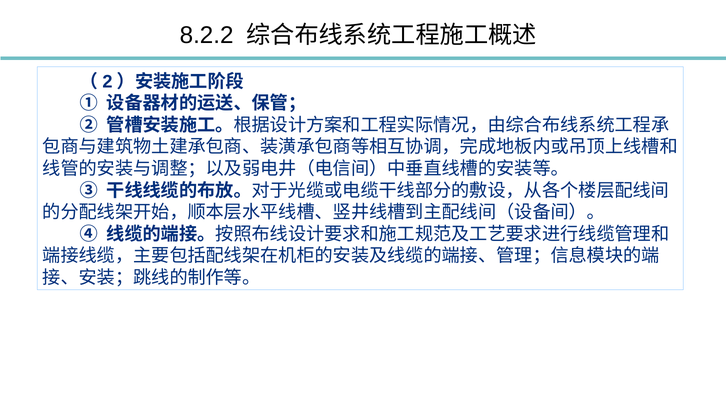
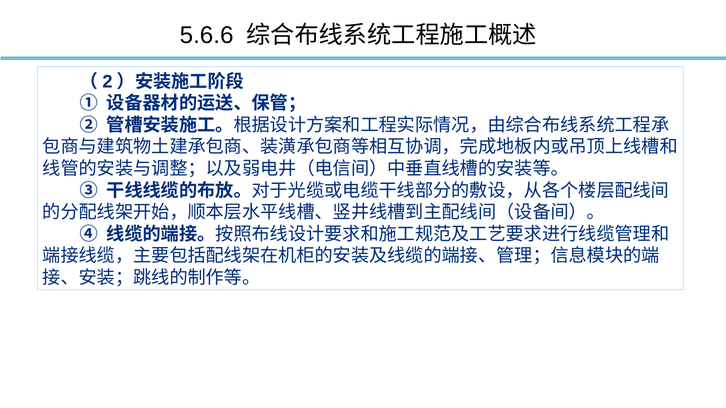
8.2.2: 8.2.2 -> 5.6.6
